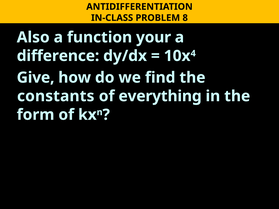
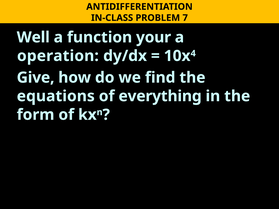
8: 8 -> 7
Also: Also -> Well
difference: difference -> operation
constants: constants -> equations
